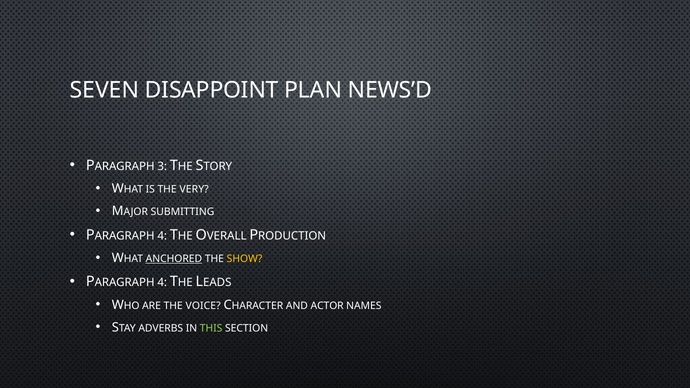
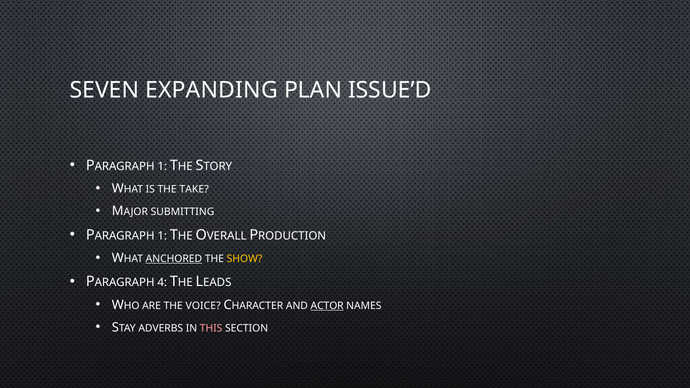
DISAPPOINT: DISAPPOINT -> EXPANDING
NEWS’D: NEWS’D -> ISSUE’D
3 at (162, 167): 3 -> 1
VERY: VERY -> TAKE
4 at (162, 236): 4 -> 1
ACTOR underline: none -> present
THIS colour: light green -> pink
